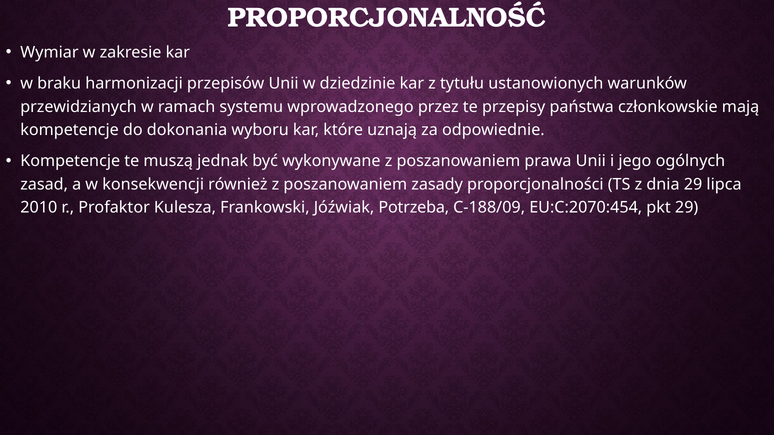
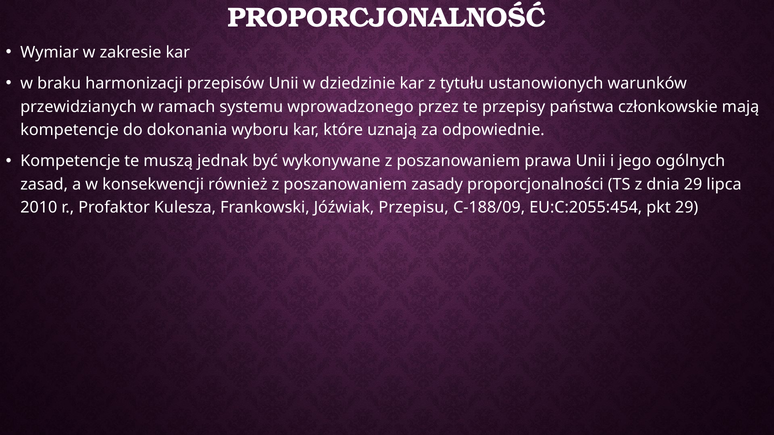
Potrzeba: Potrzeba -> Przepisu
EU:C:2070:454: EU:C:2070:454 -> EU:C:2055:454
